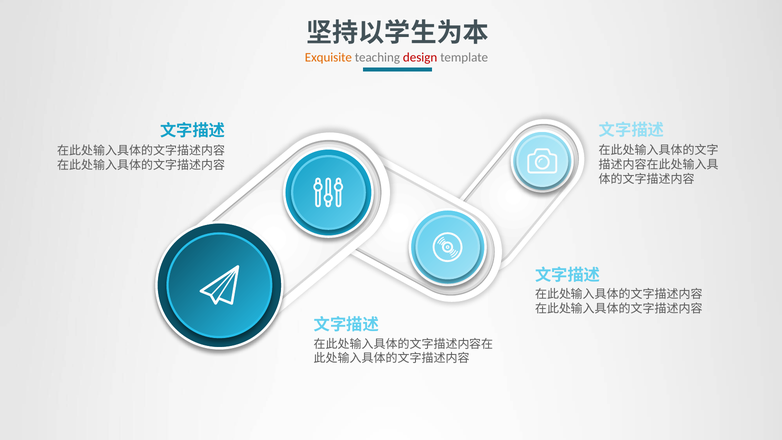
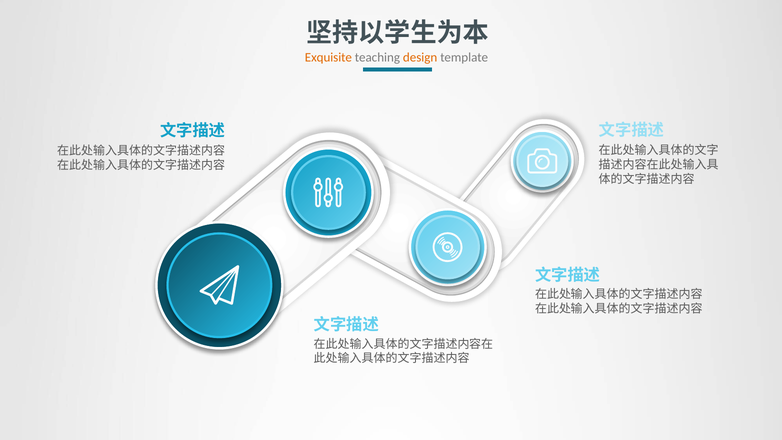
design colour: red -> orange
